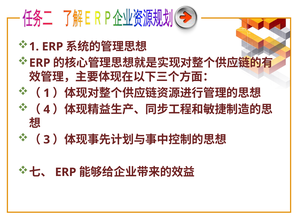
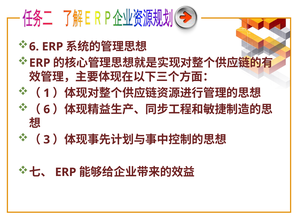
1 at (34, 47): 1 -> 6
4 at (47, 109): 4 -> 6
